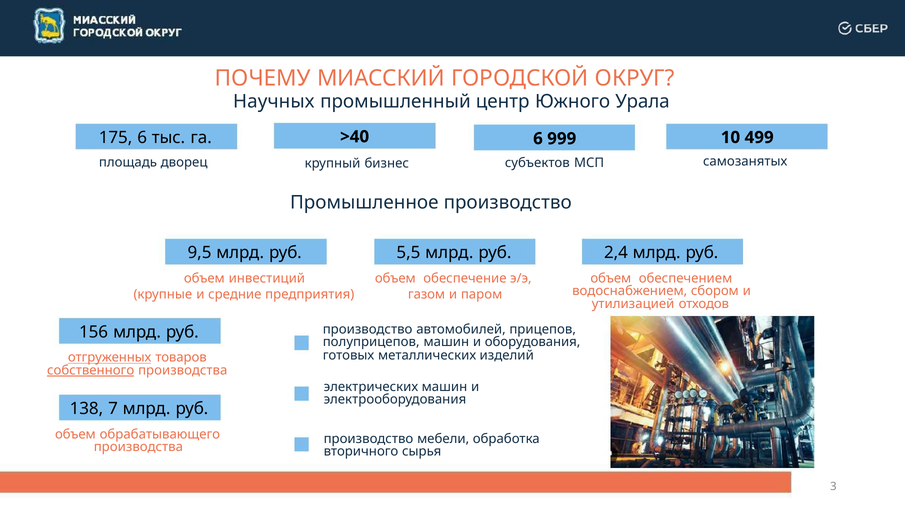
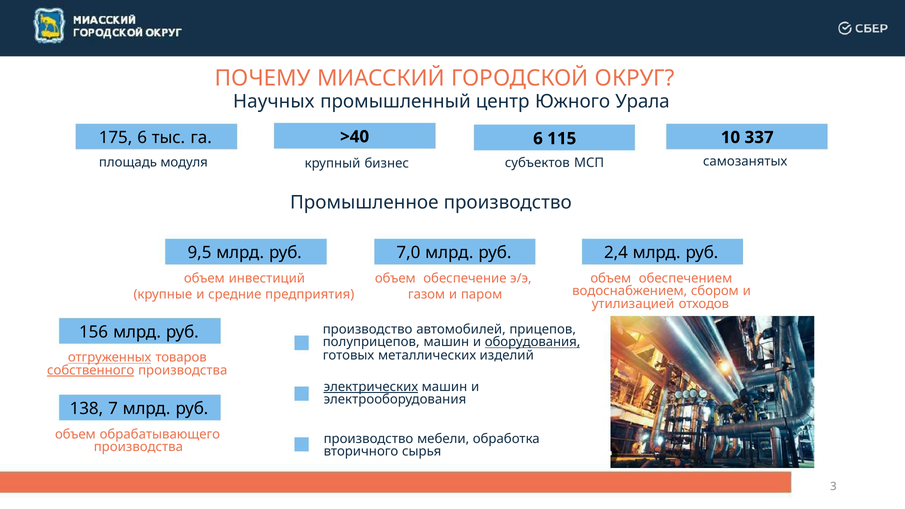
999: 999 -> 115
499: 499 -> 337
дворец: дворец -> модуля
5,5: 5,5 -> 7,0
оборудования underline: none -> present
электрических underline: none -> present
